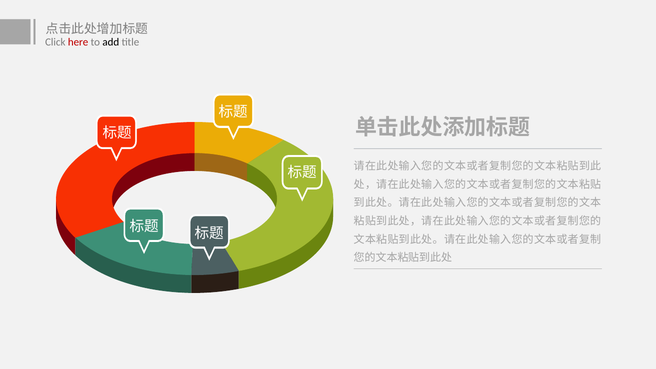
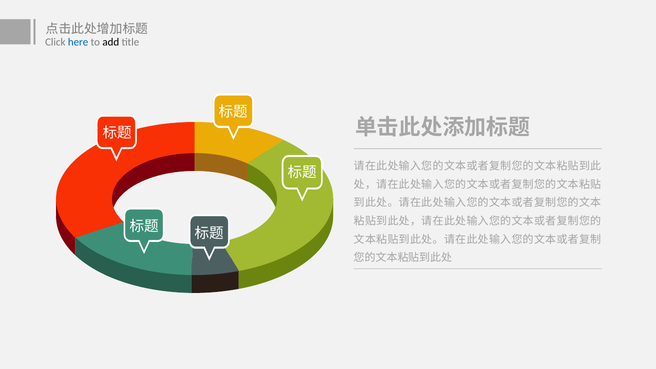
here colour: red -> blue
